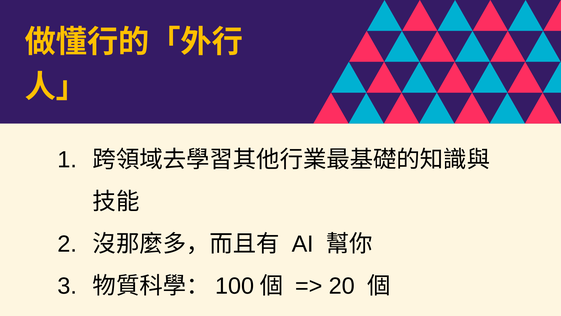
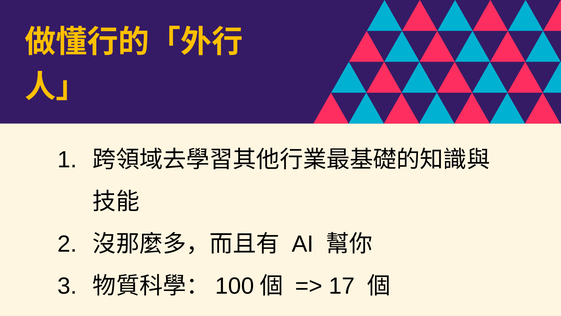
20: 20 -> 17
